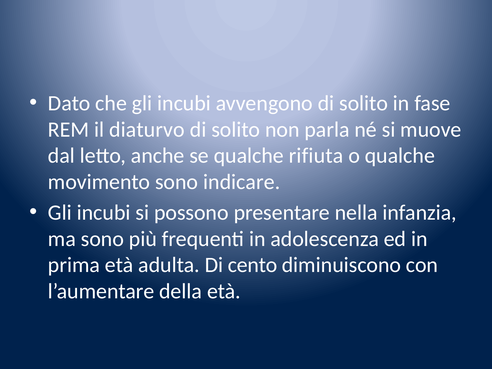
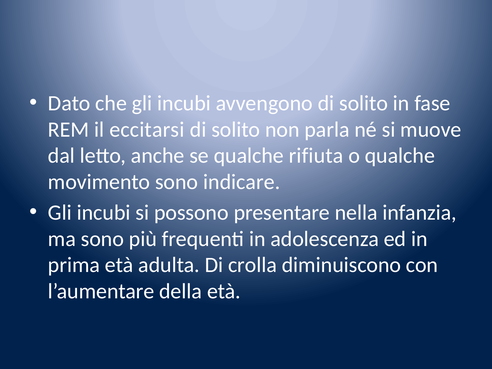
diaturvo: diaturvo -> eccitarsi
cento: cento -> crolla
